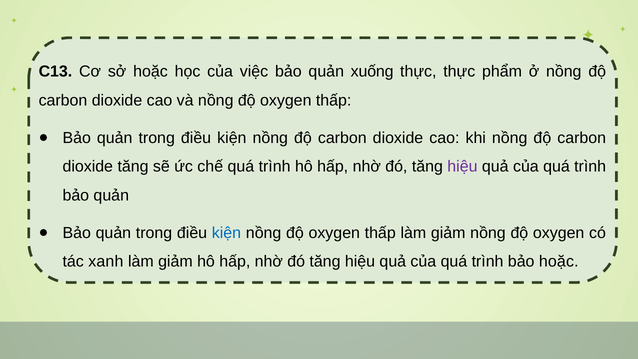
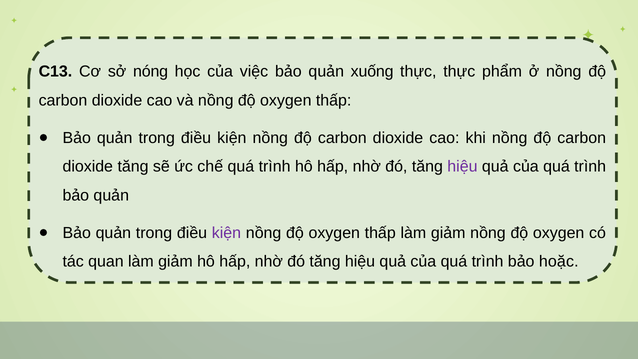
sở hoặc: hoặc -> nóng
kiện at (226, 233) colour: blue -> purple
xanh: xanh -> quan
